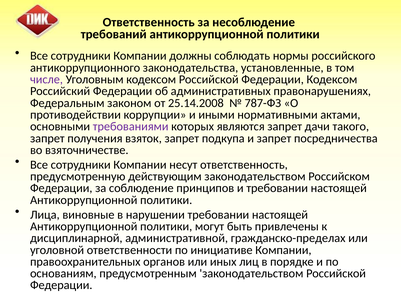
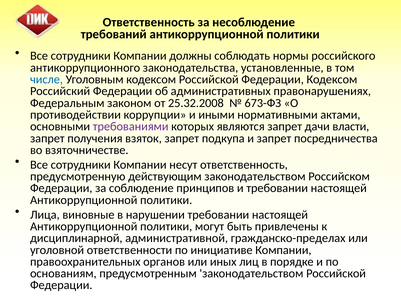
числе colour: purple -> blue
25.14.2008: 25.14.2008 -> 25.32.2008
787-ФЗ: 787-ФЗ -> 673-ФЗ
такого: такого -> власти
